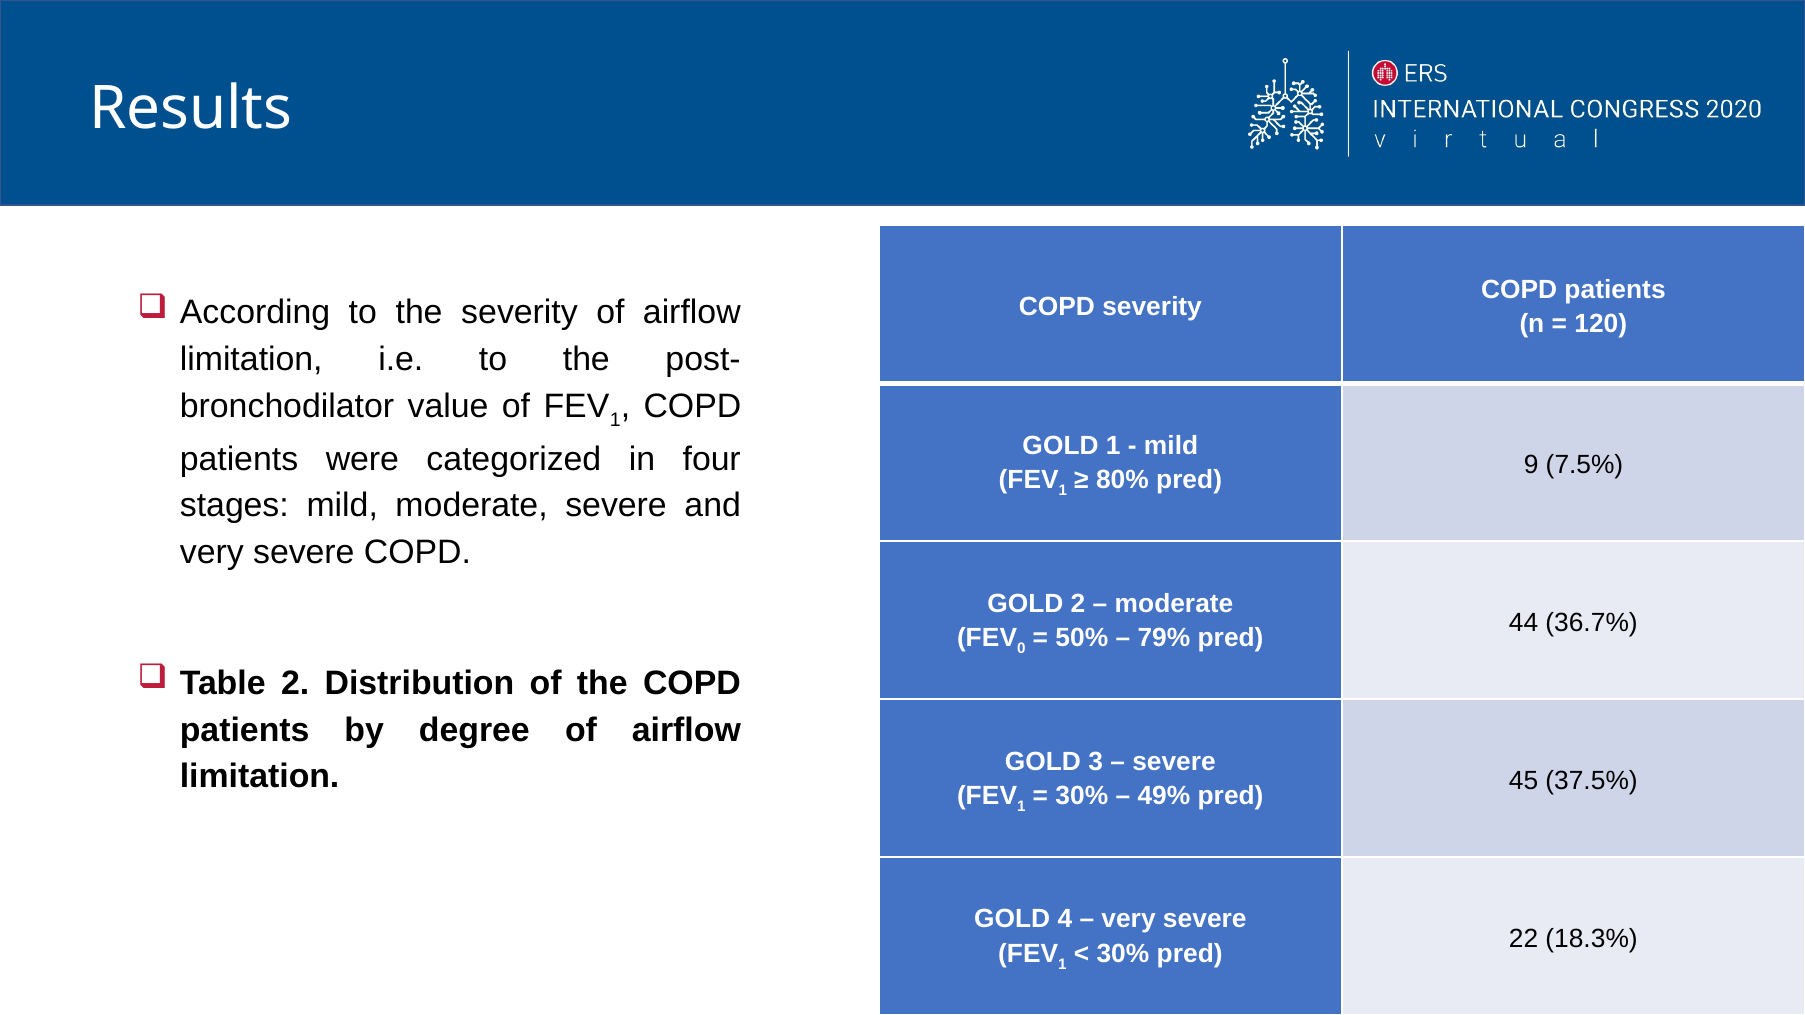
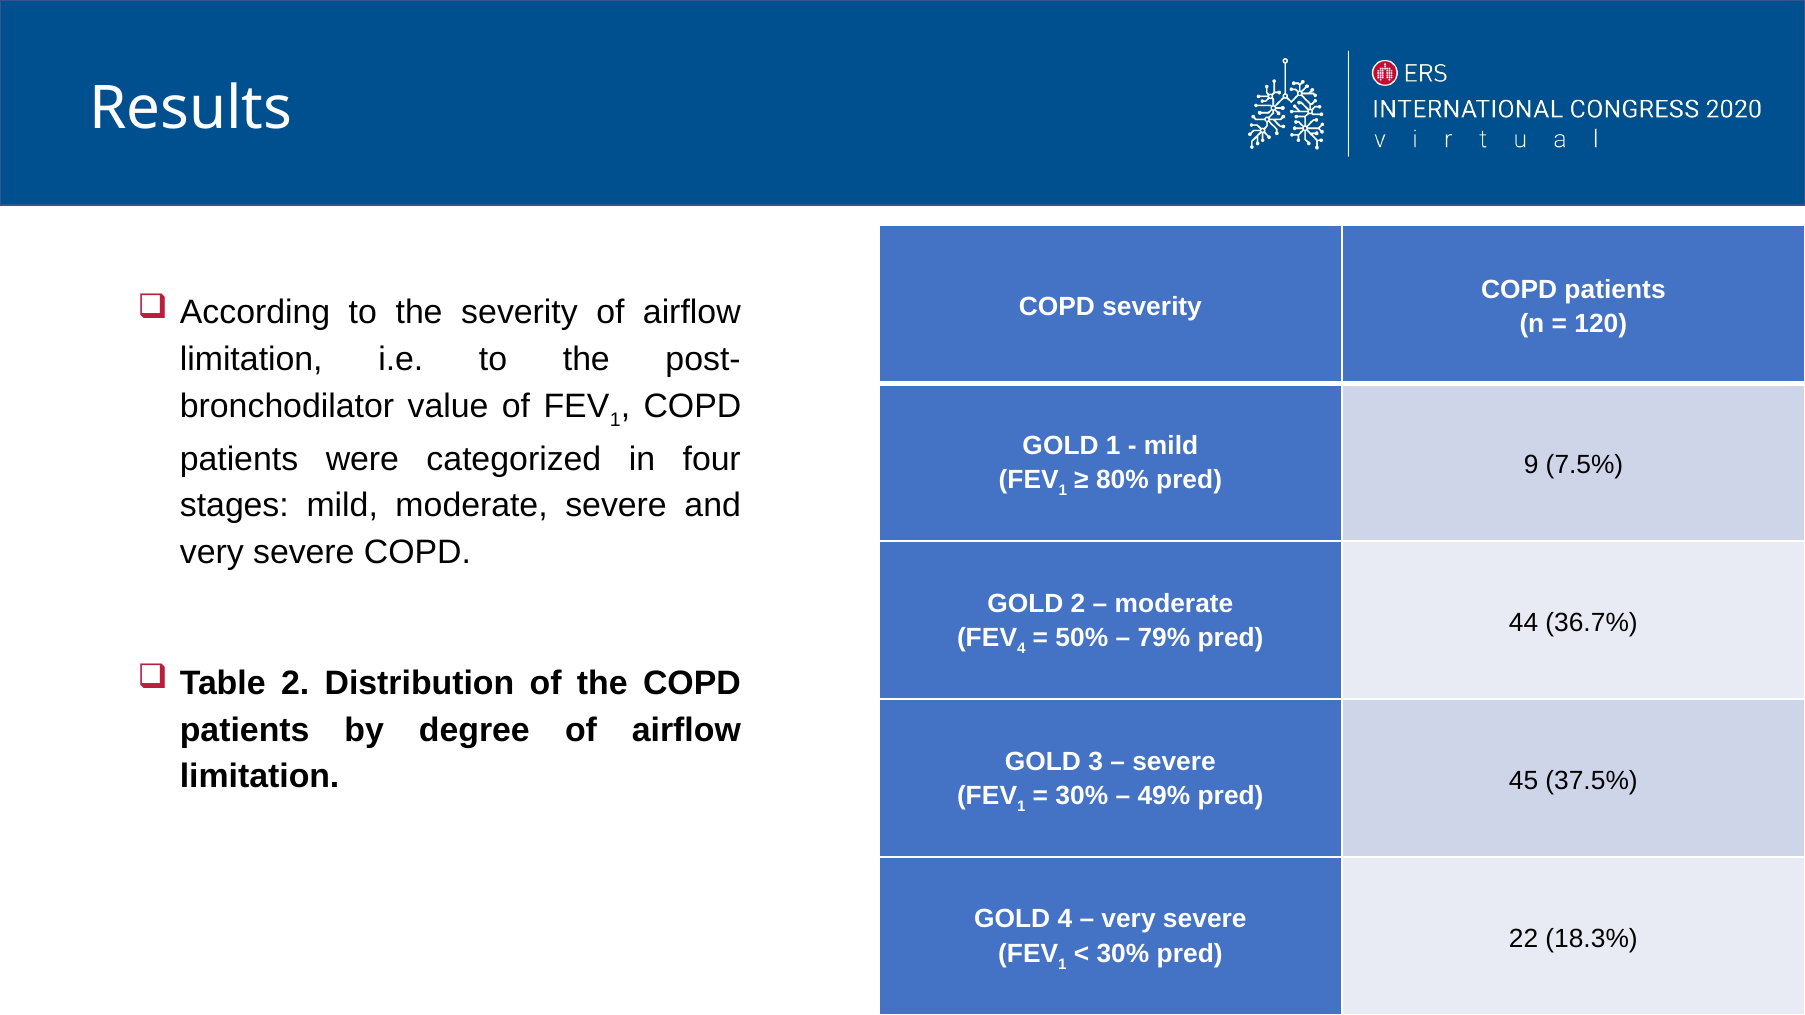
0 at (1021, 649): 0 -> 4
